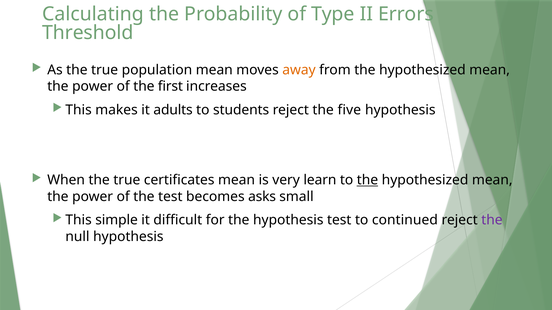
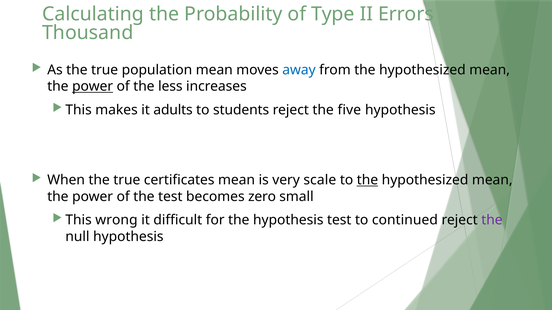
Threshold: Threshold -> Thousand
away colour: orange -> blue
power at (93, 87) underline: none -> present
first: first -> less
learn: learn -> scale
asks: asks -> zero
simple: simple -> wrong
